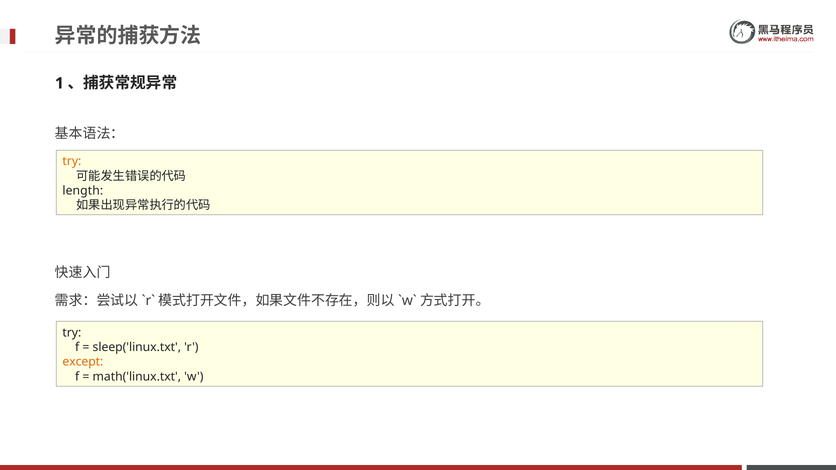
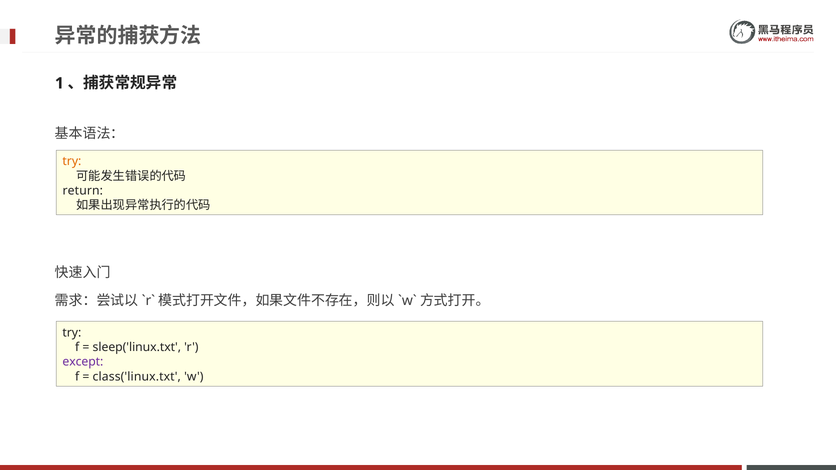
length: length -> return
except colour: orange -> purple
math('linux.txt: math('linux.txt -> class('linux.txt
